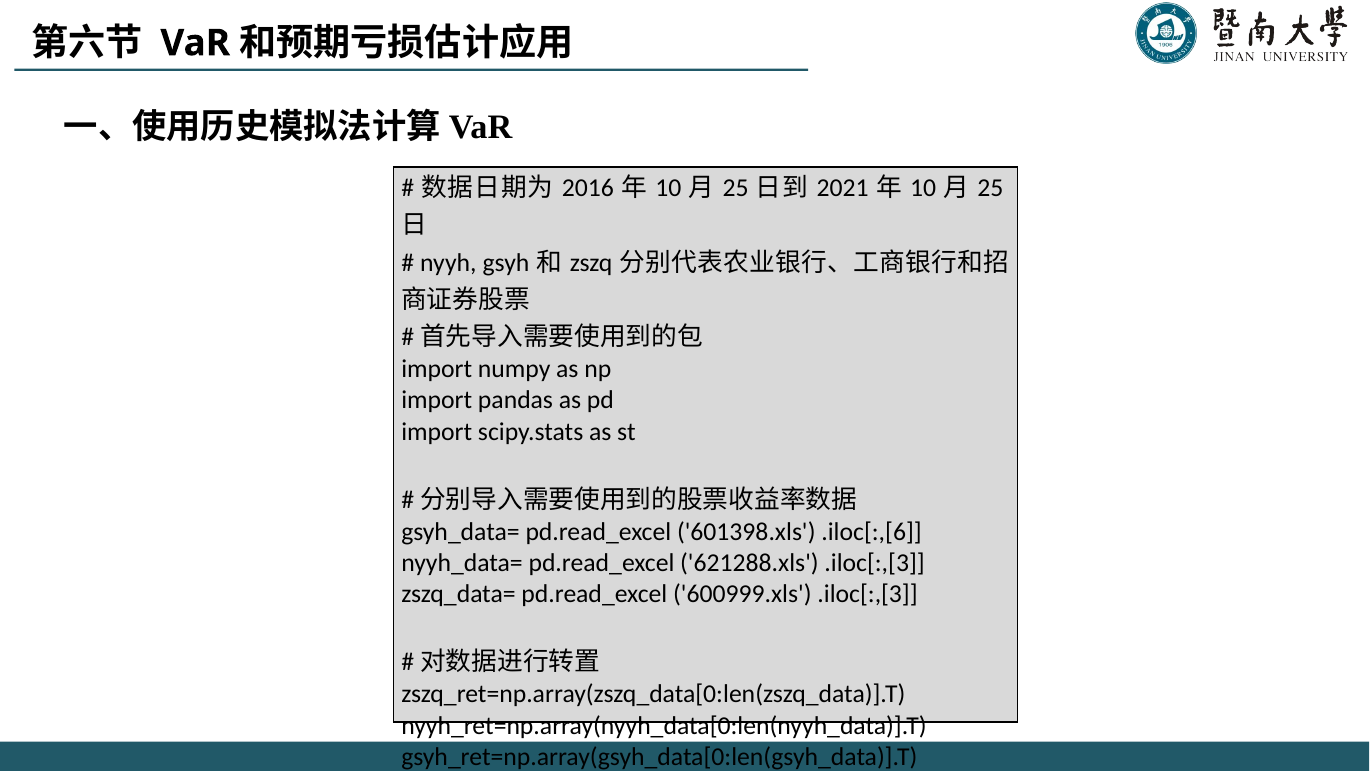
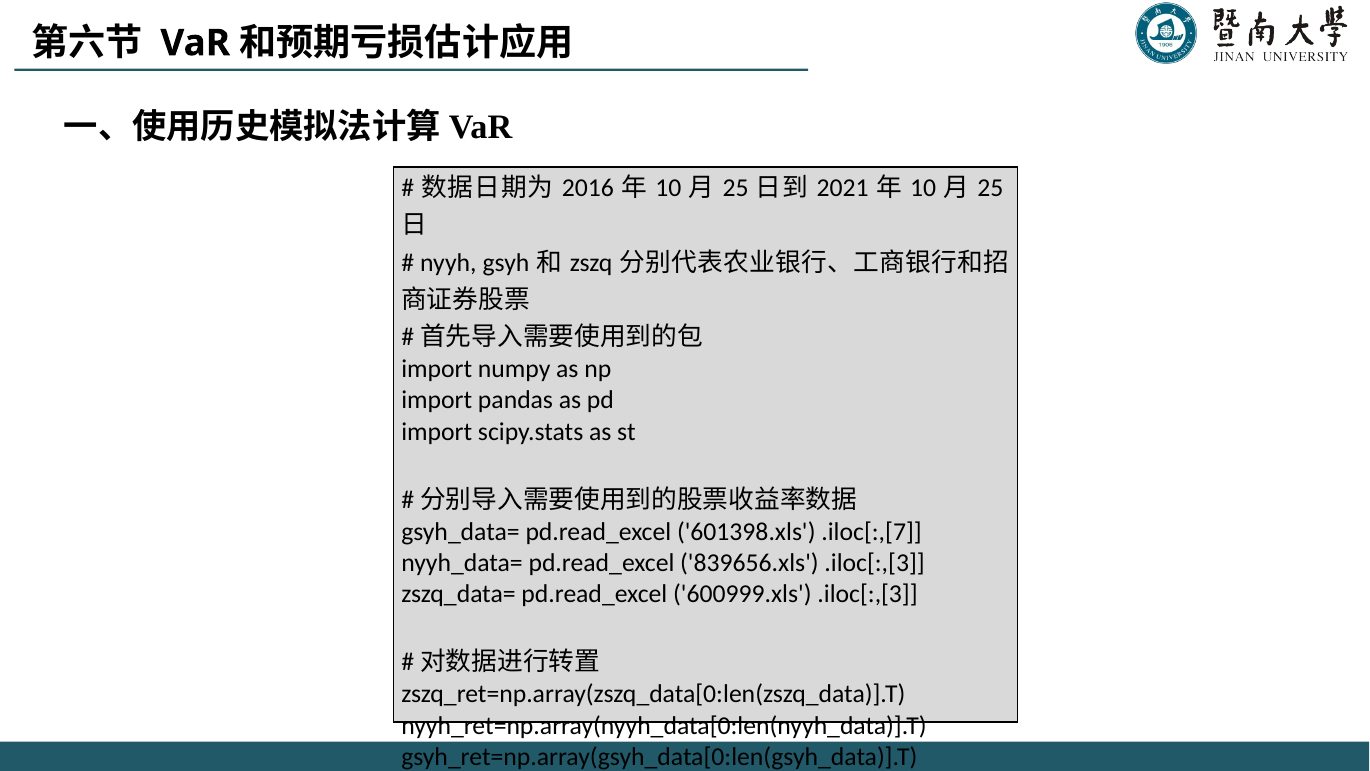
.iloc[:,[6: .iloc[:,[6 -> .iloc[:,[7
621288.xls: 621288.xls -> 839656.xls
